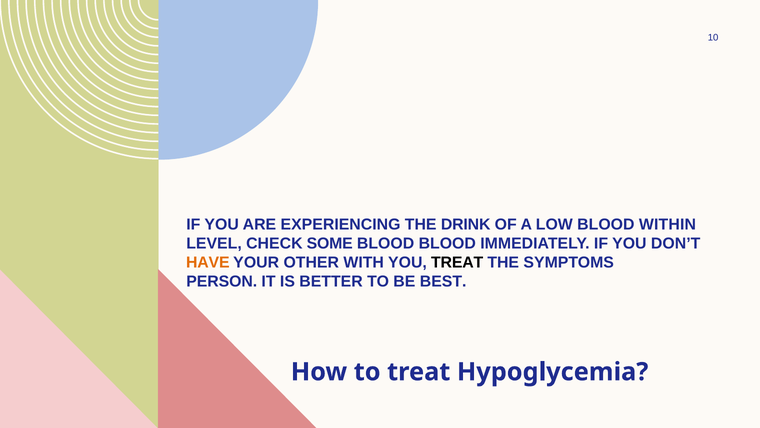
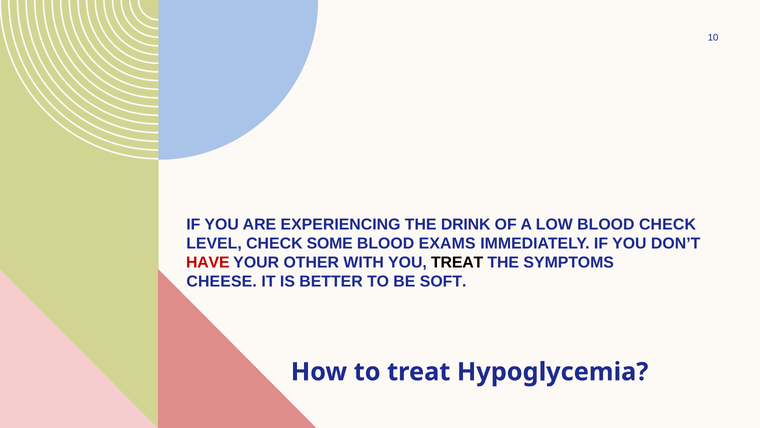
BLOOD WITHIN: WITHIN -> CHECK
BLOOD BLOOD: BLOOD -> EXAMS
HAVE colour: orange -> red
PERSON: PERSON -> CHEESE
BEST: BEST -> SOFT
